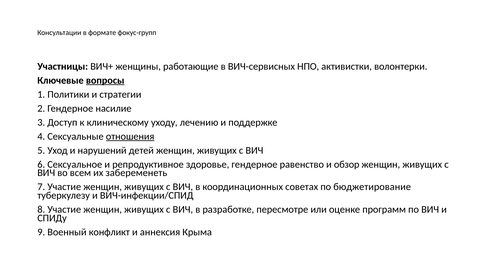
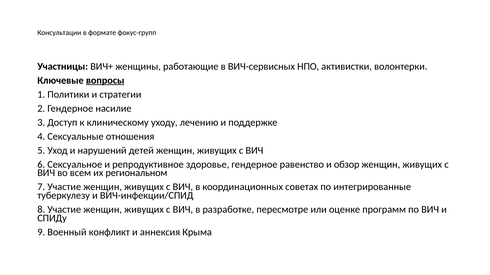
отношения underline: present -> none
забеременеть: забеременеть -> региональном
бюджетирование: бюджетирование -> интегрированные
